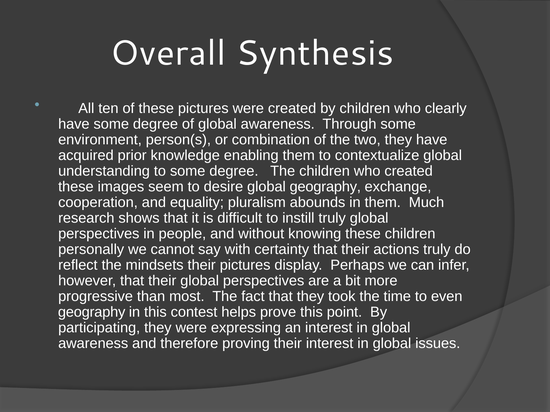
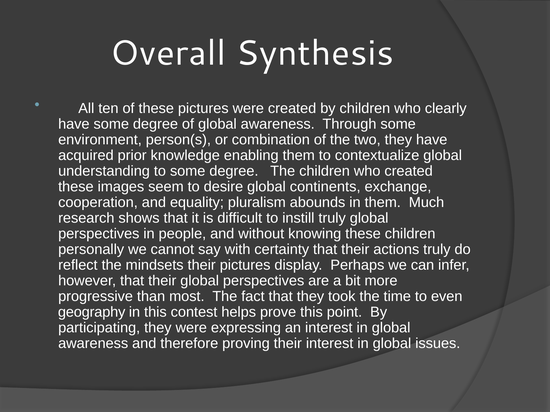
global geography: geography -> continents
